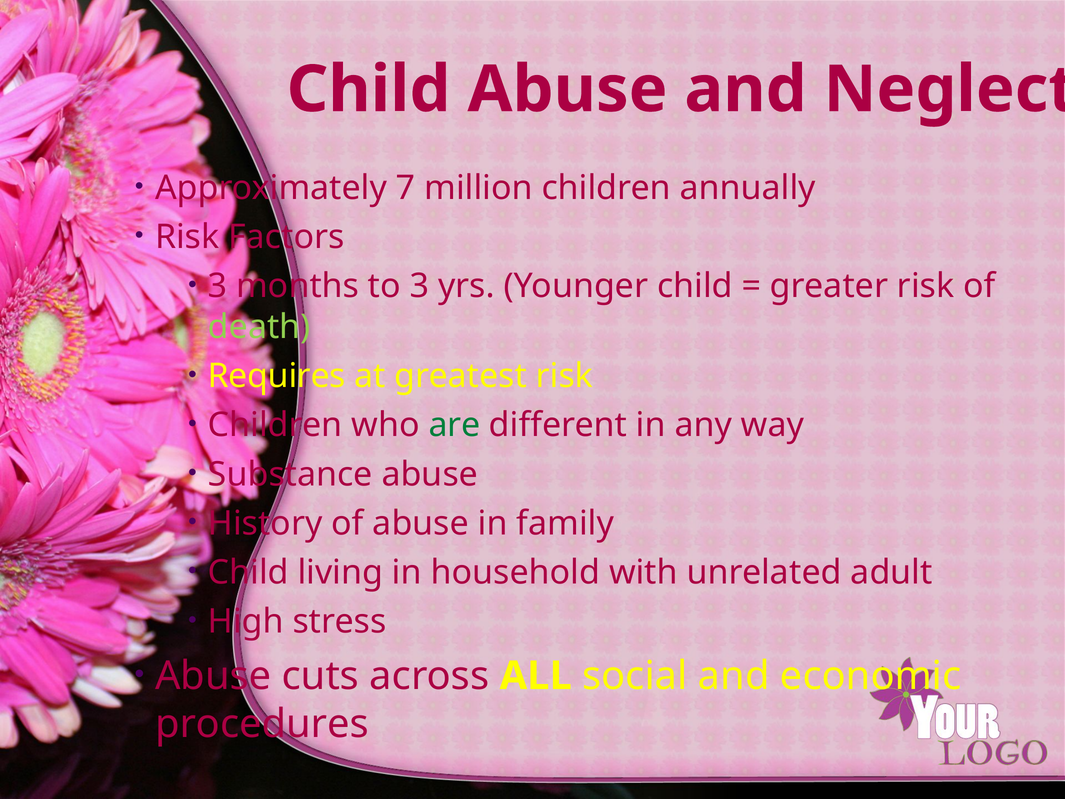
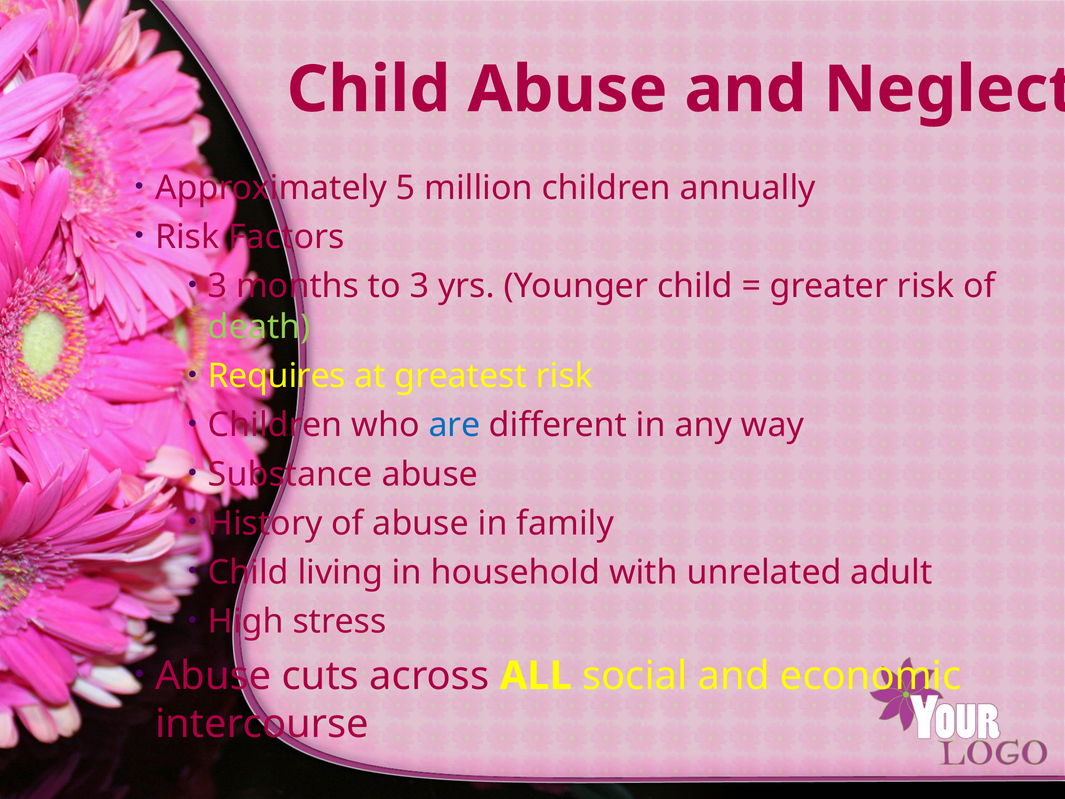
7: 7 -> 5
are colour: green -> blue
procedures: procedures -> intercourse
